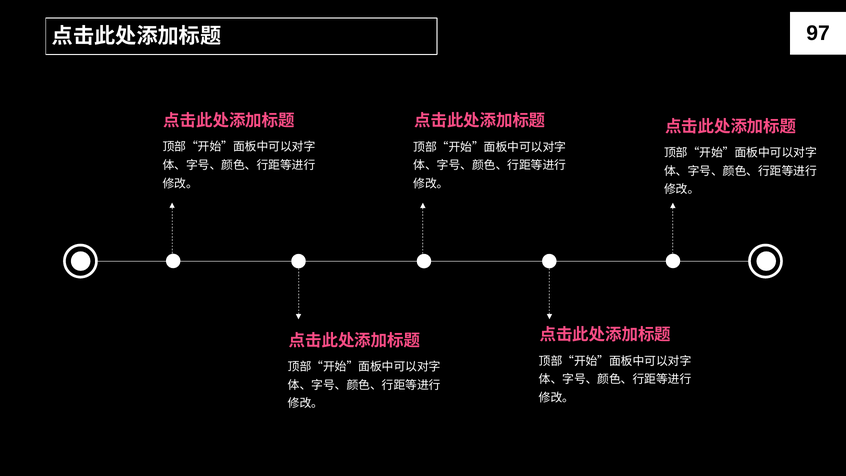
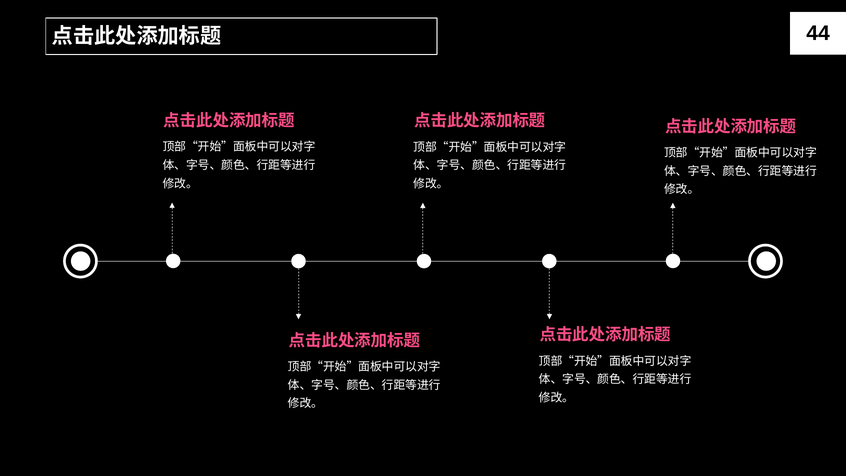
97: 97 -> 44
